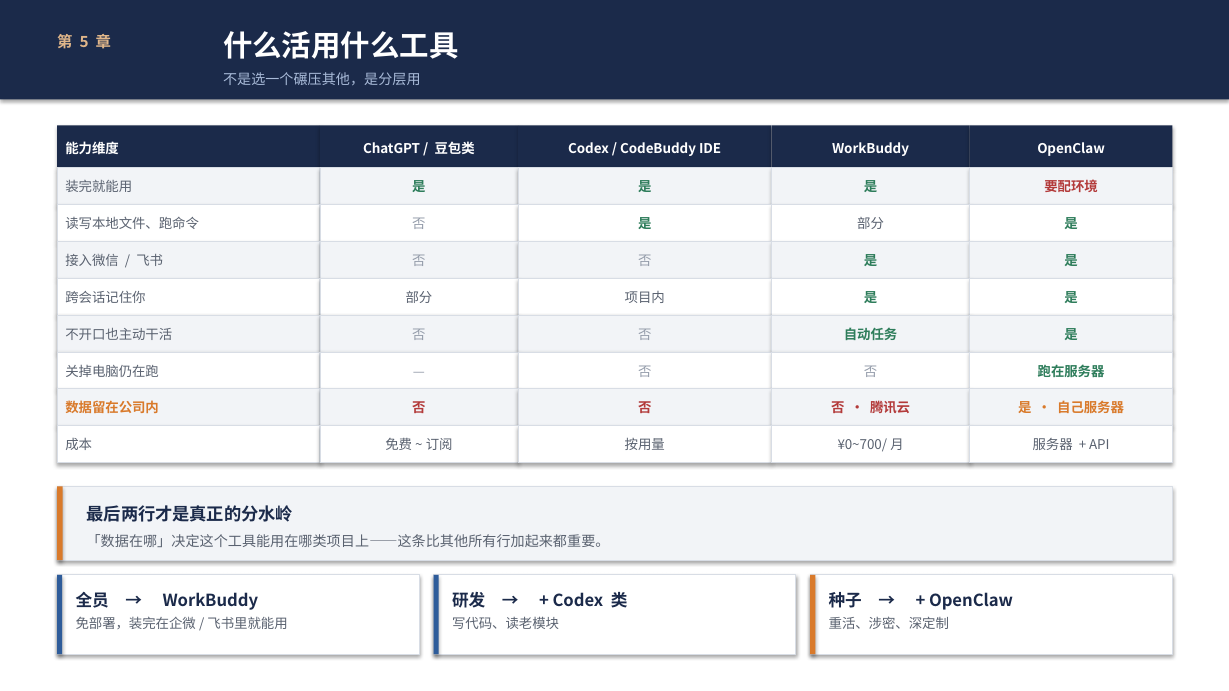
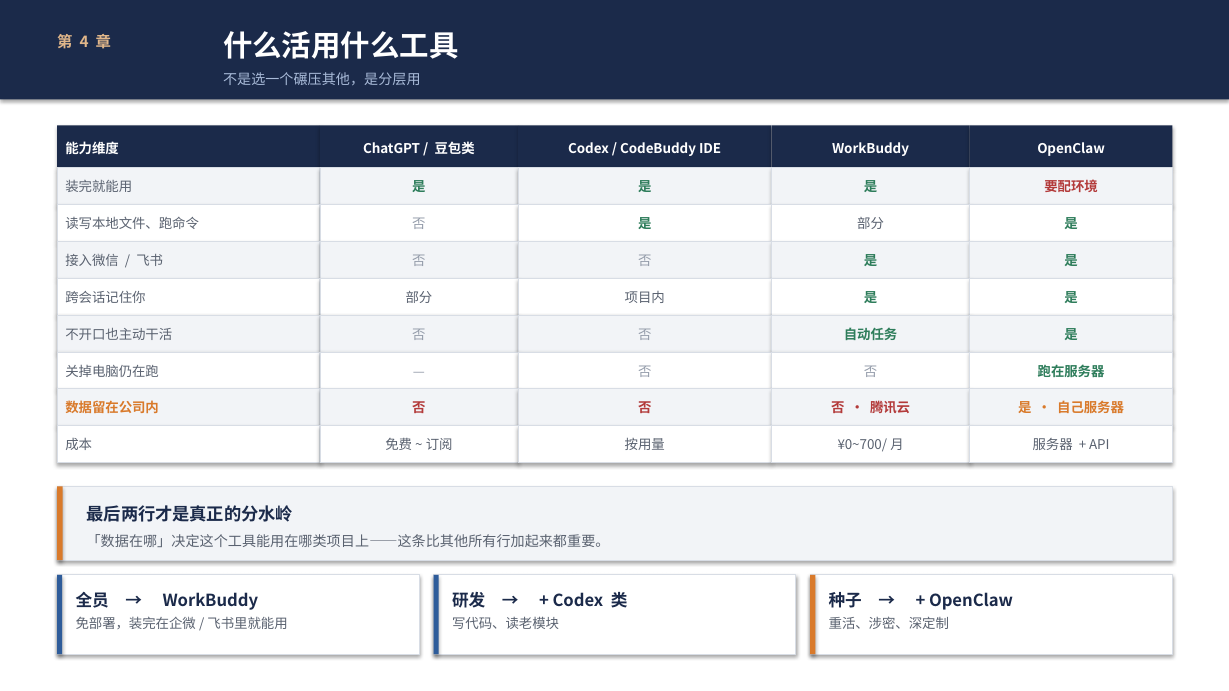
5: 5 -> 4
